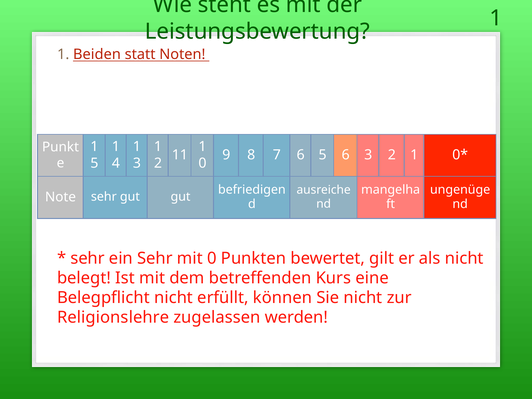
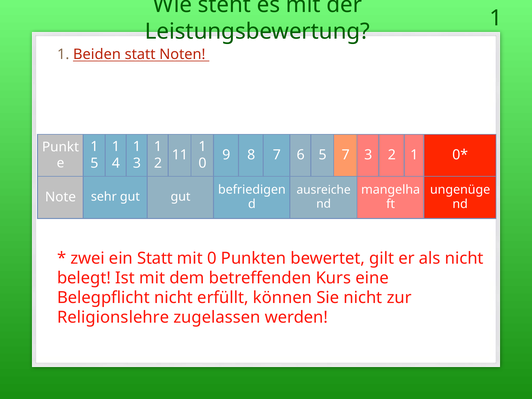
5 6: 6 -> 7
sehr at (88, 258): sehr -> zwei
ein Sehr: Sehr -> Statt
